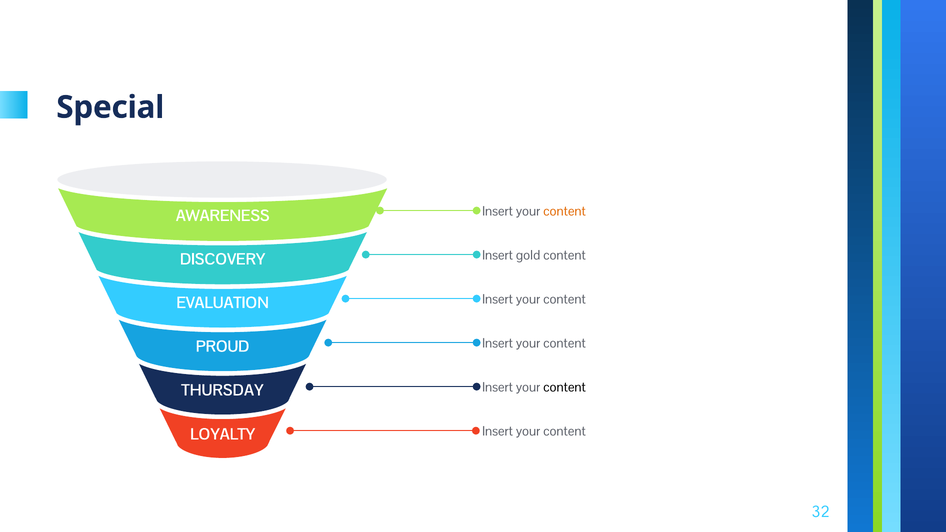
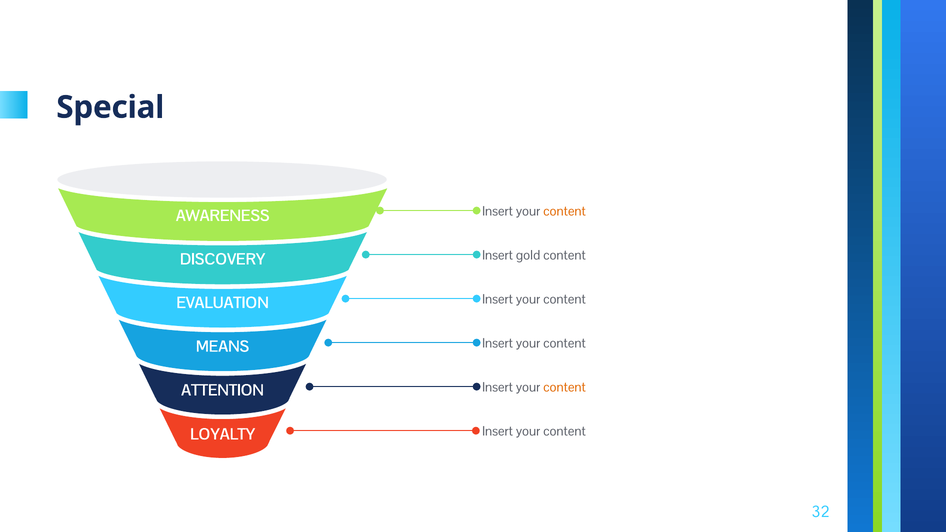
PROUD: PROUD -> MEANS
content at (565, 388) colour: black -> orange
THURSDAY: THURSDAY -> ATTENTION
